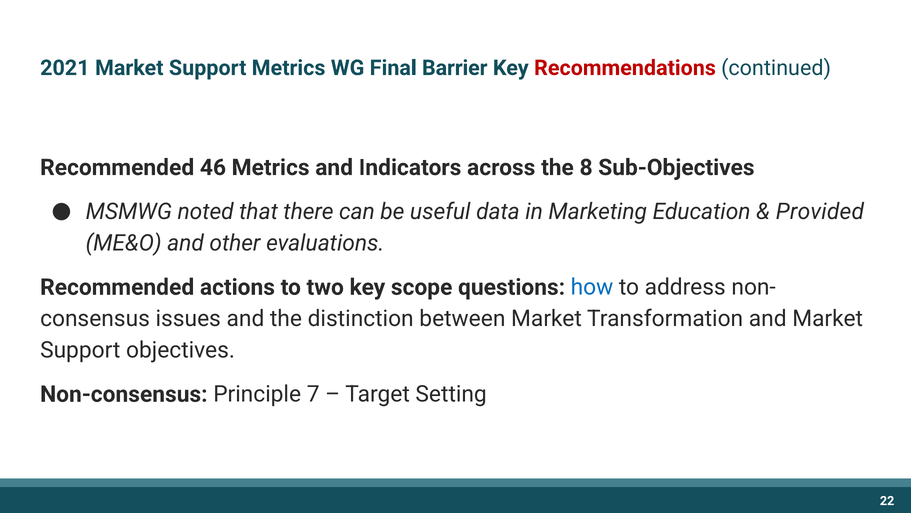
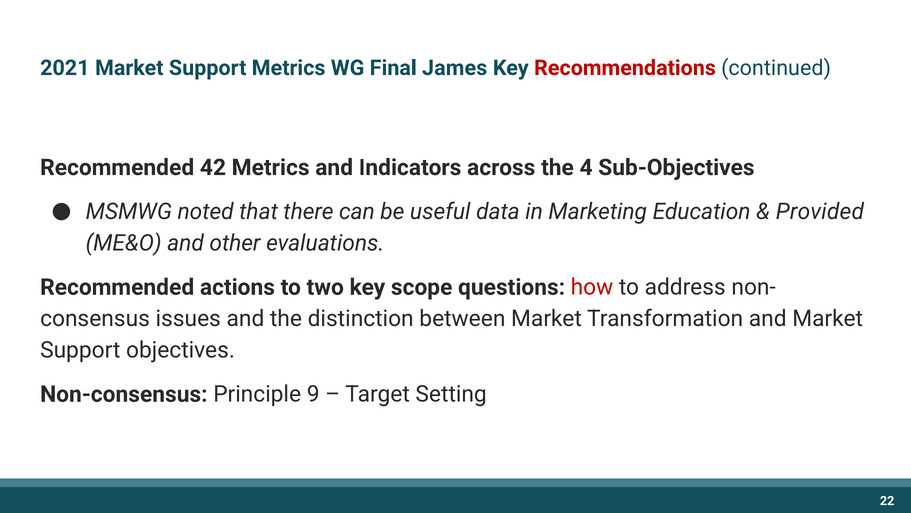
Barrier: Barrier -> James
46: 46 -> 42
8: 8 -> 4
how colour: blue -> red
7: 7 -> 9
